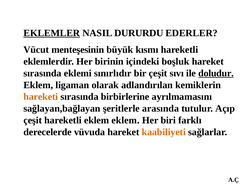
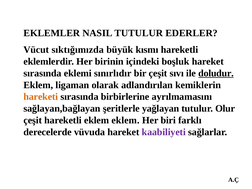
EKLEMLER underline: present -> none
NASIL DURURDU: DURURDU -> TUTULUR
menteşesinin: menteşesinin -> sıktığımızda
arasında: arasında -> yağlayan
Açıp: Açıp -> Olur
kaabiliyeti colour: orange -> purple
